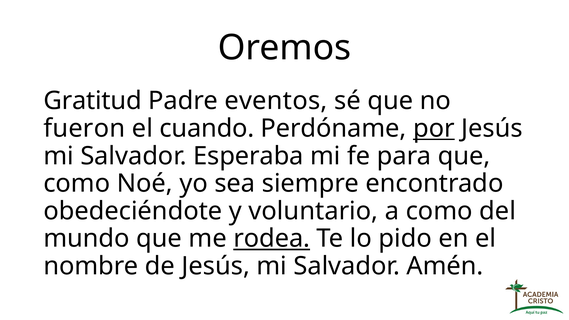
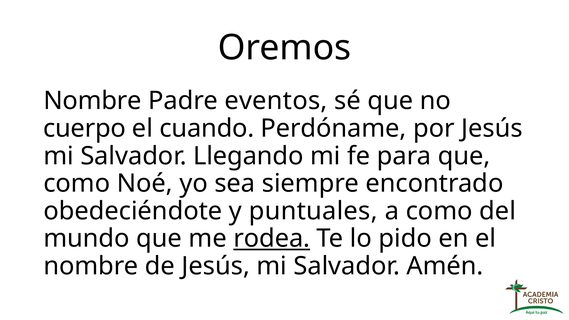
Gratitud at (93, 101): Gratitud -> Nombre
fueron: fueron -> cuerpo
por underline: present -> none
Esperaba: Esperaba -> Llegando
voluntario: voluntario -> puntuales
